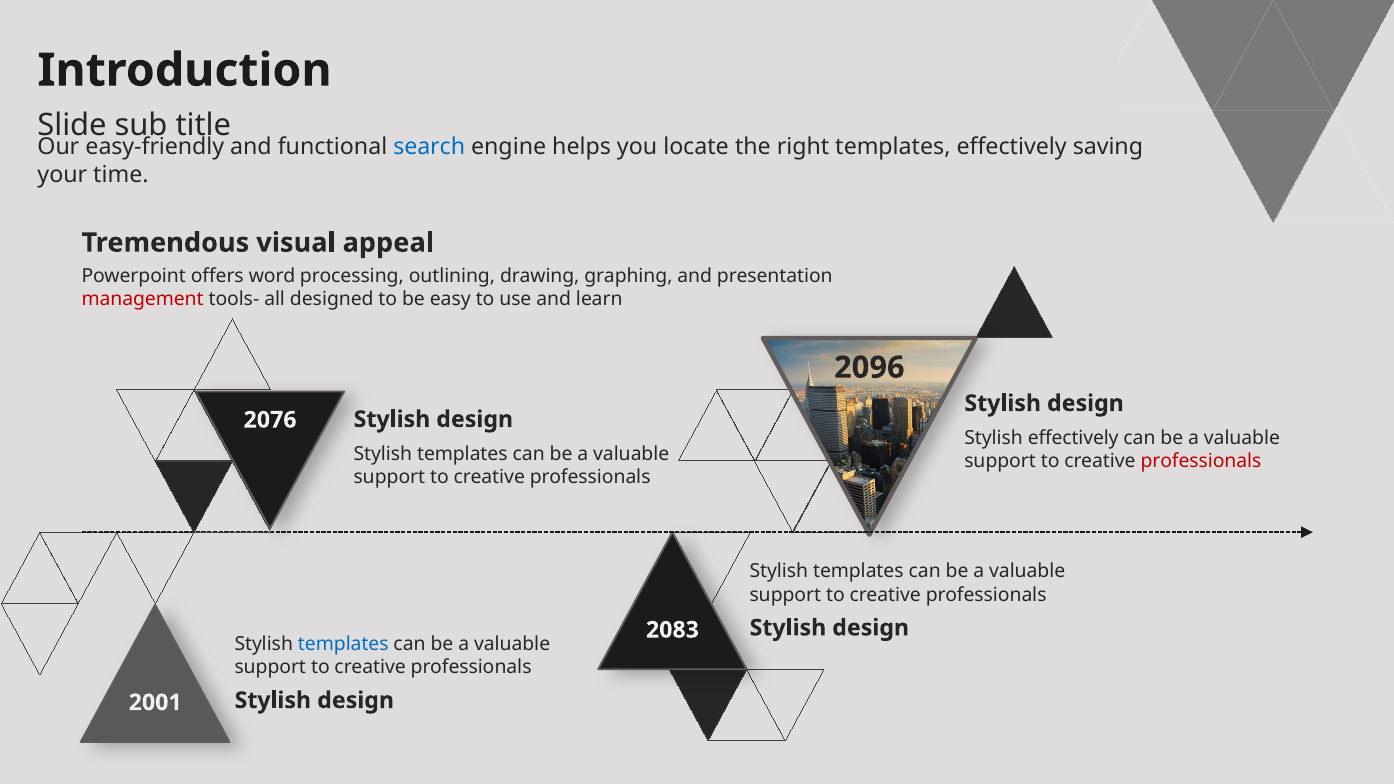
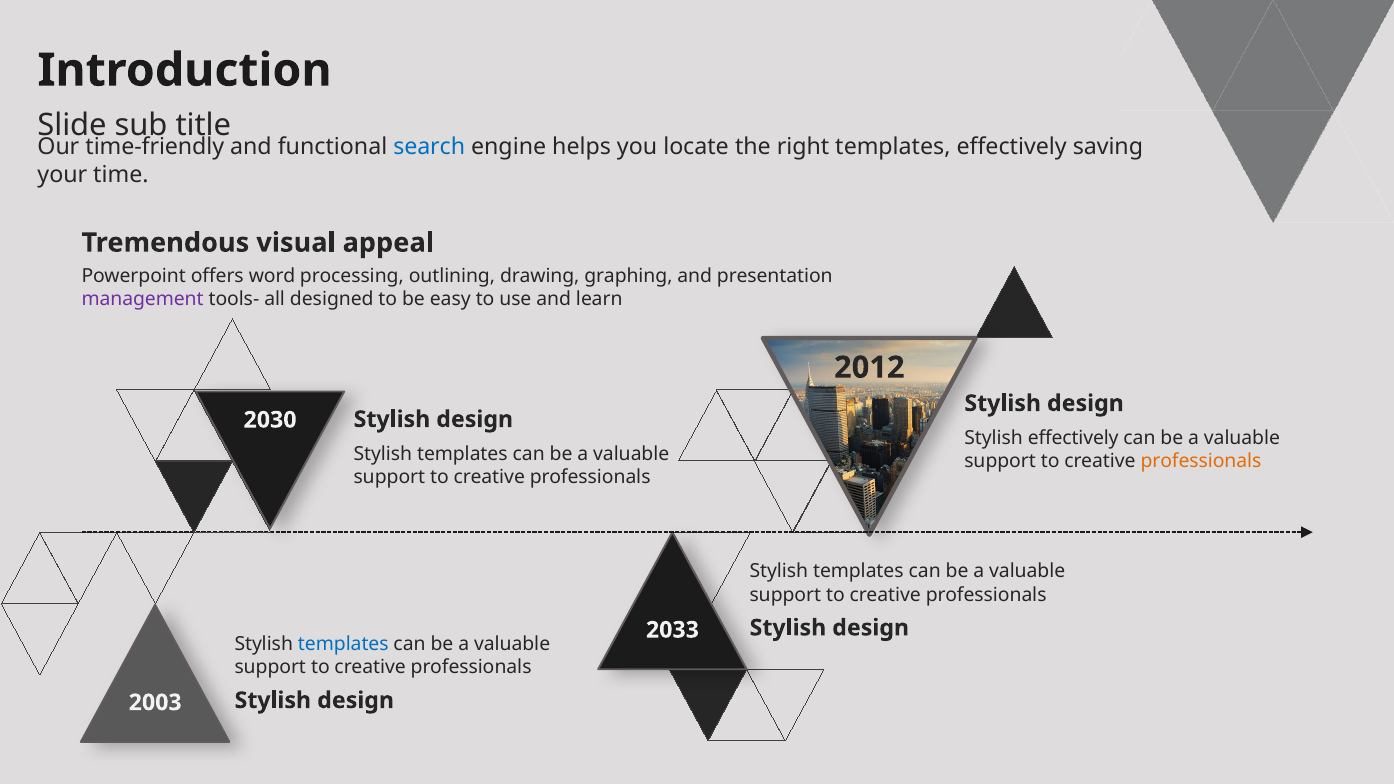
easy-friendly: easy-friendly -> time-friendly
management colour: red -> purple
2096: 2096 -> 2012
2076: 2076 -> 2030
professionals at (1201, 462) colour: red -> orange
2083: 2083 -> 2033
2001: 2001 -> 2003
